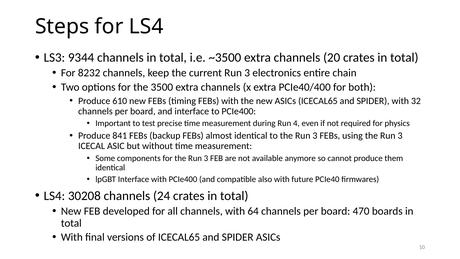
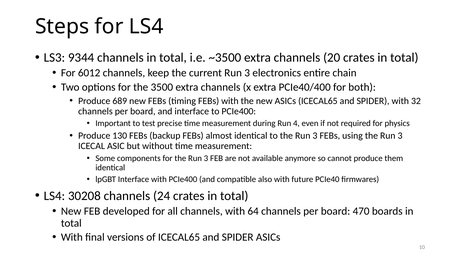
8232: 8232 -> 6012
610: 610 -> 689
841: 841 -> 130
